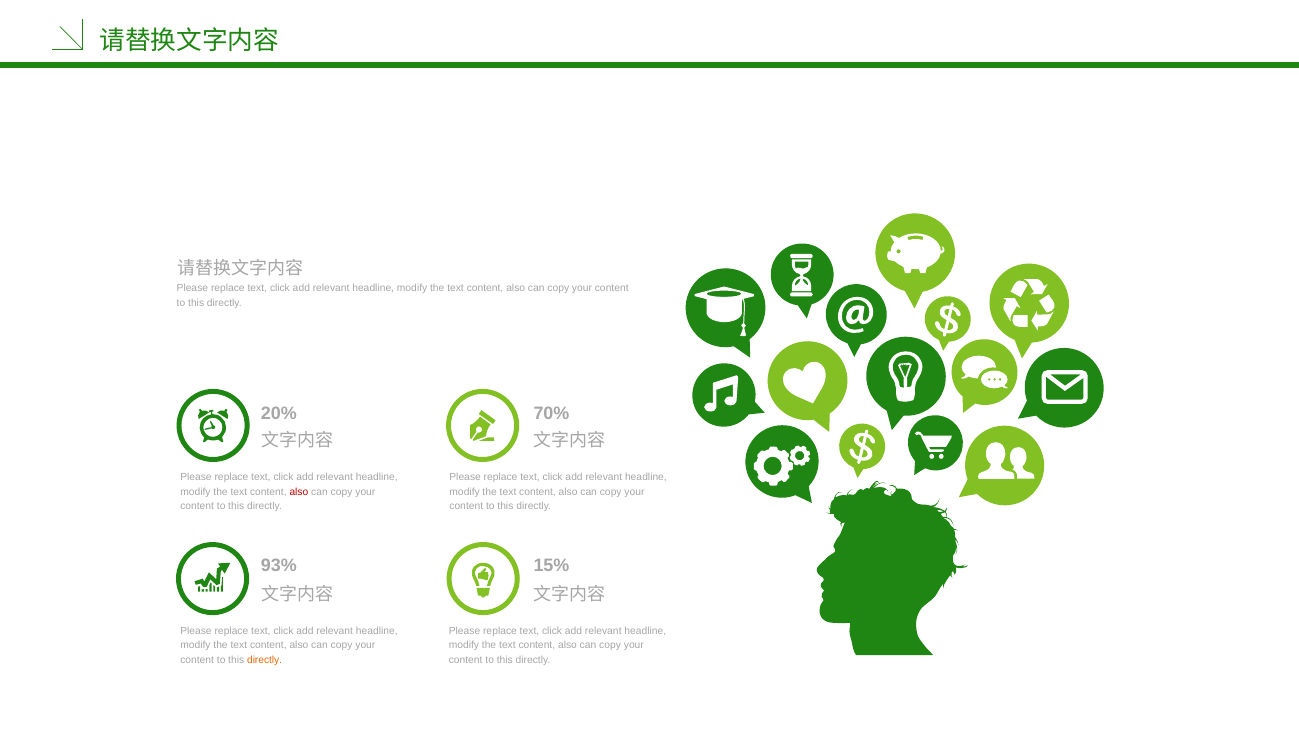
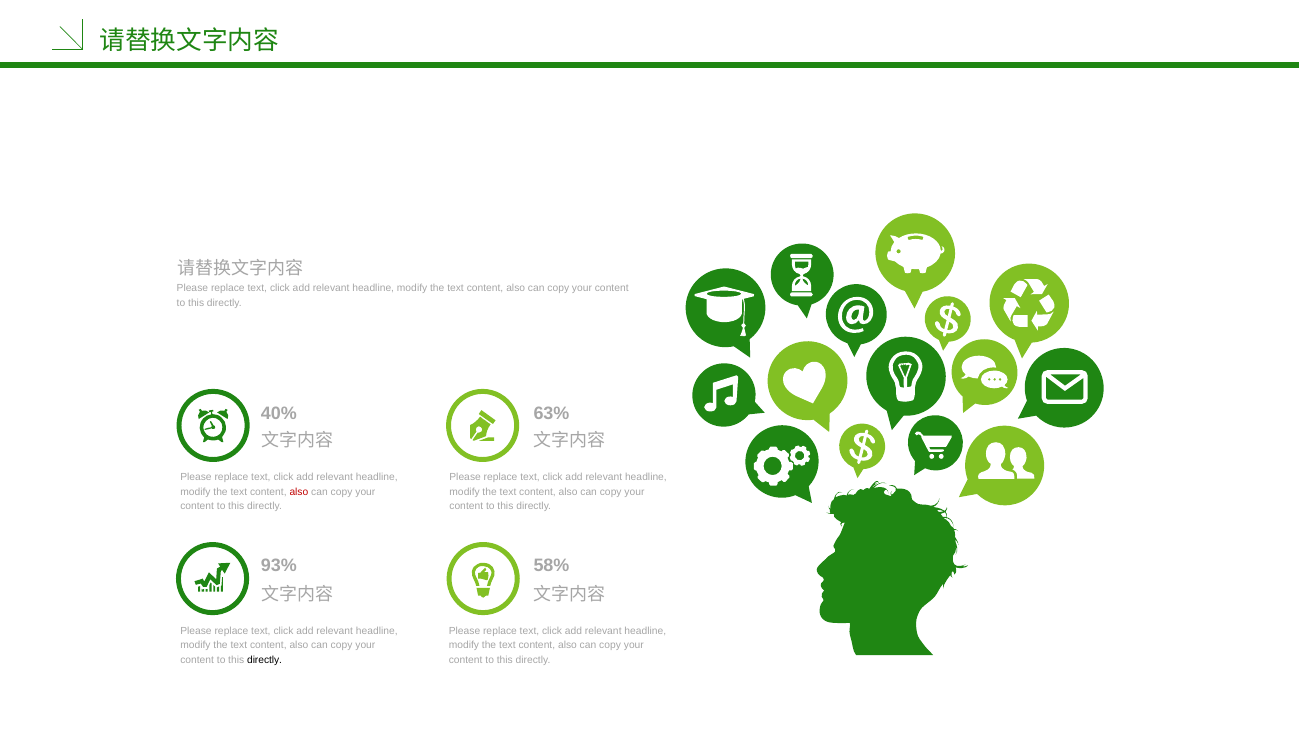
20%: 20% -> 40%
70%: 70% -> 63%
15%: 15% -> 58%
directly at (265, 661) colour: orange -> black
